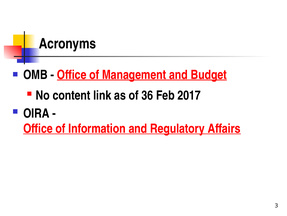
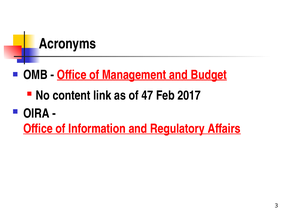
36: 36 -> 47
